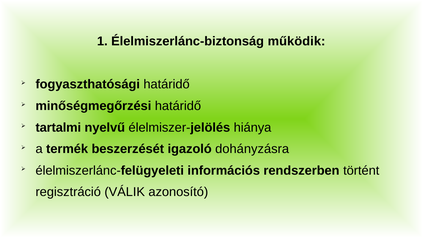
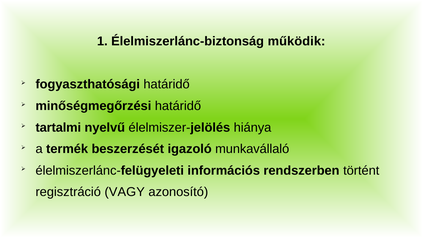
dohányzásra: dohányzásra -> munkavállaló
VÁLIK: VÁLIK -> VAGY
